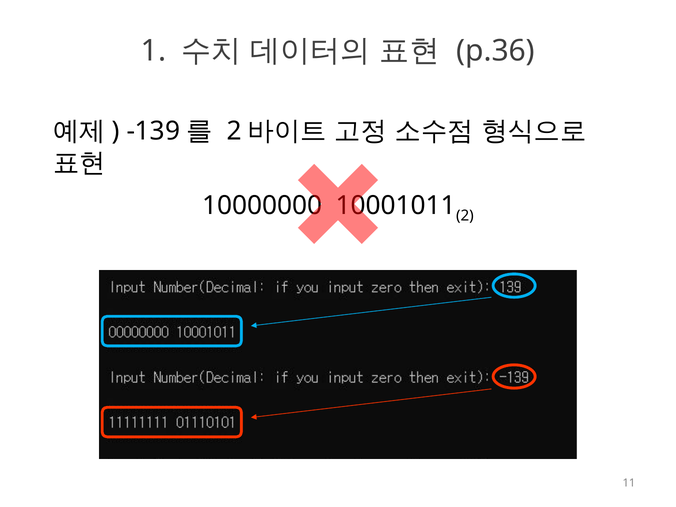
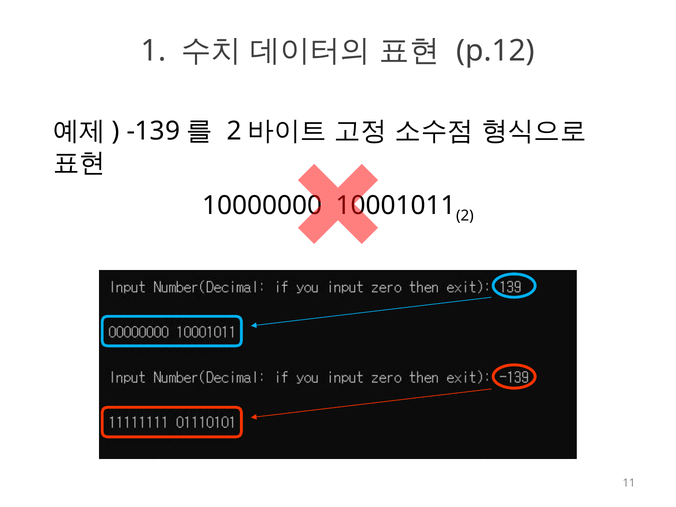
p.36: p.36 -> p.12
